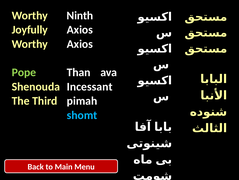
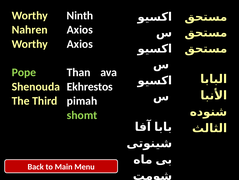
Joyfully: Joyfully -> Nahren
Incessant: Incessant -> Ekhrestos
shomt colour: light blue -> light green
